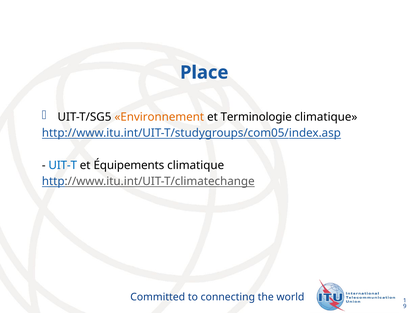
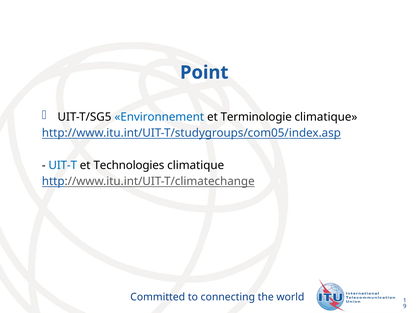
Place: Place -> Point
Environnement colour: orange -> blue
Équipements: Équipements -> Technologies
